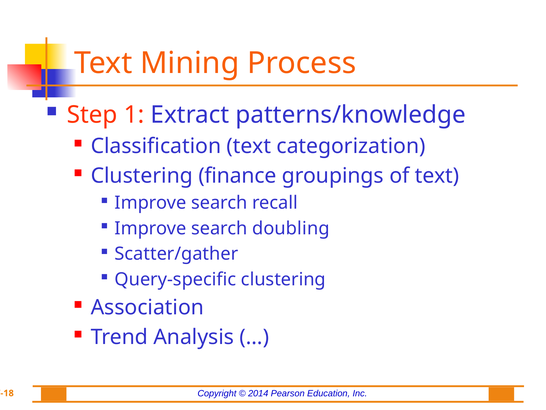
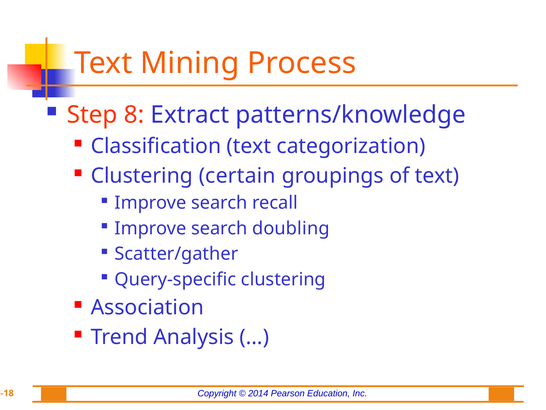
1: 1 -> 8
finance: finance -> certain
